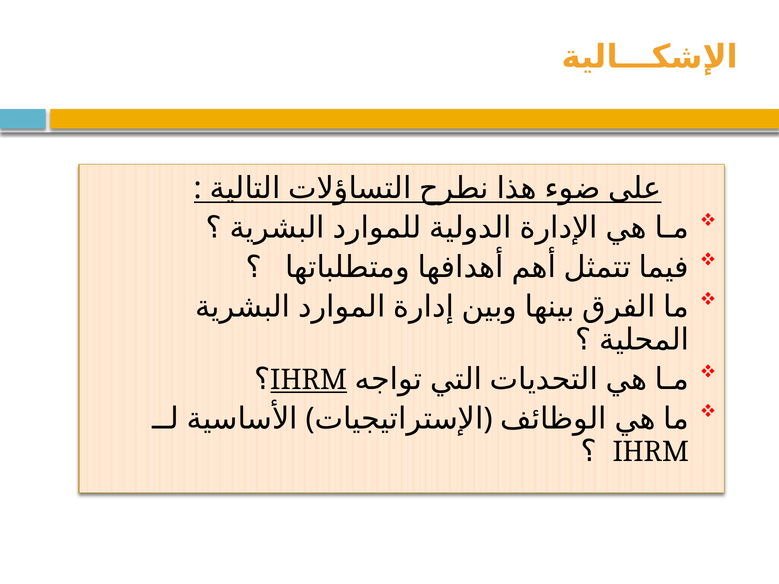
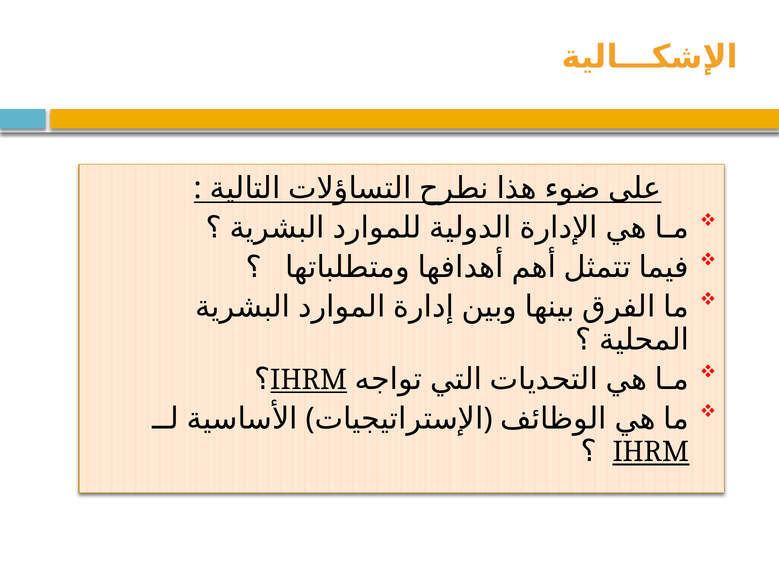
IHRM at (651, 452) underline: none -> present
